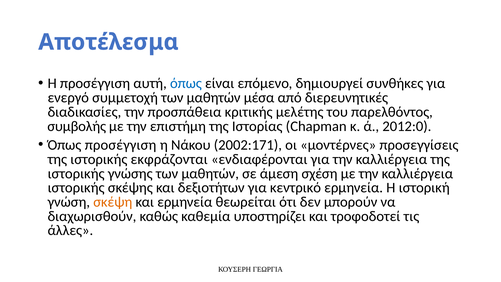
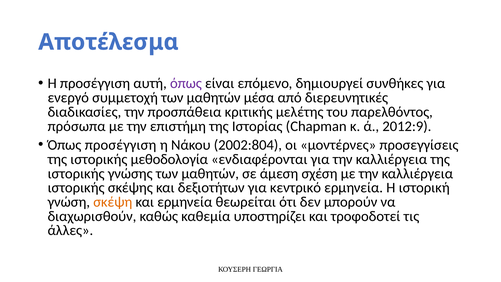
όπως at (186, 83) colour: blue -> purple
συμβολής: συμβολής -> πρόσωπα
2012:0: 2012:0 -> 2012:9
2002:171: 2002:171 -> 2002:804
εκφράζονται: εκφράζονται -> μεθοδολογία
